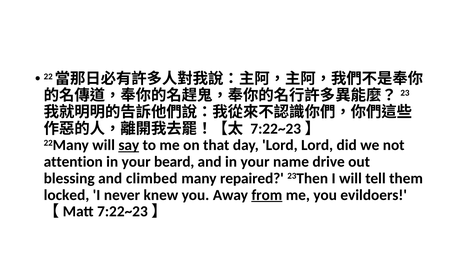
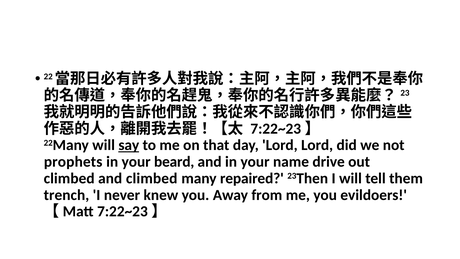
attention: attention -> prophets
blessing at (69, 178): blessing -> climbed
locked: locked -> trench
from underline: present -> none
